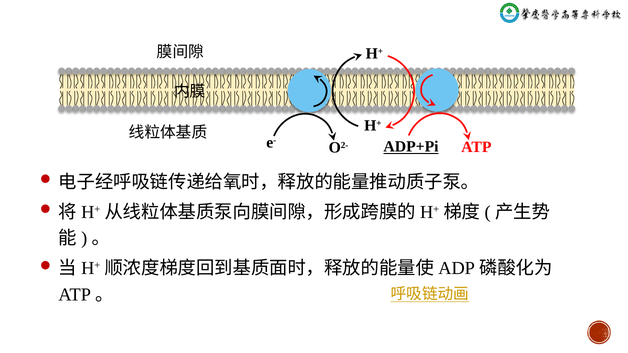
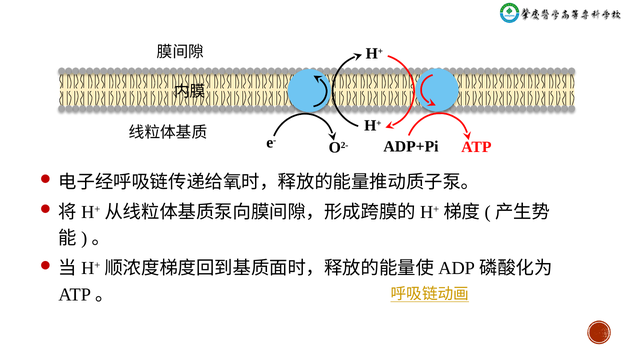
ADP+Pi underline: present -> none
